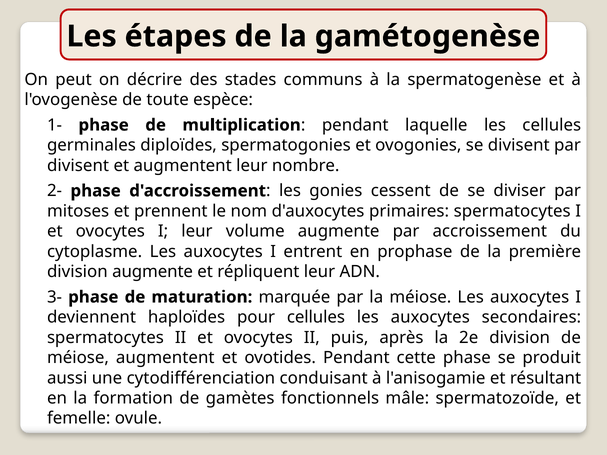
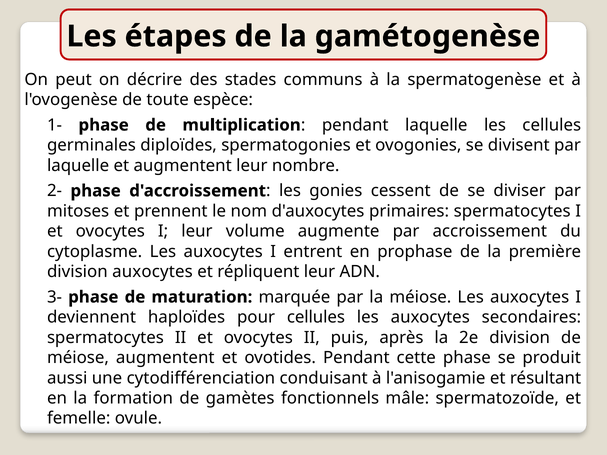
divisent at (78, 166): divisent -> laquelle
division augmente: augmente -> auxocytes
